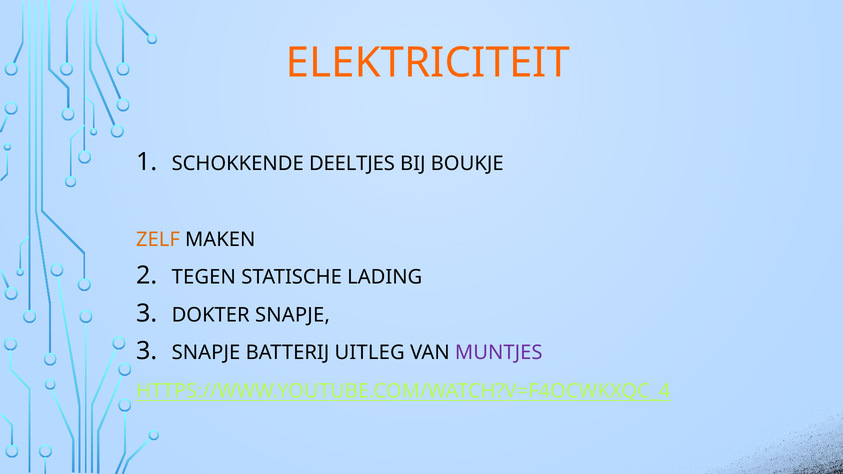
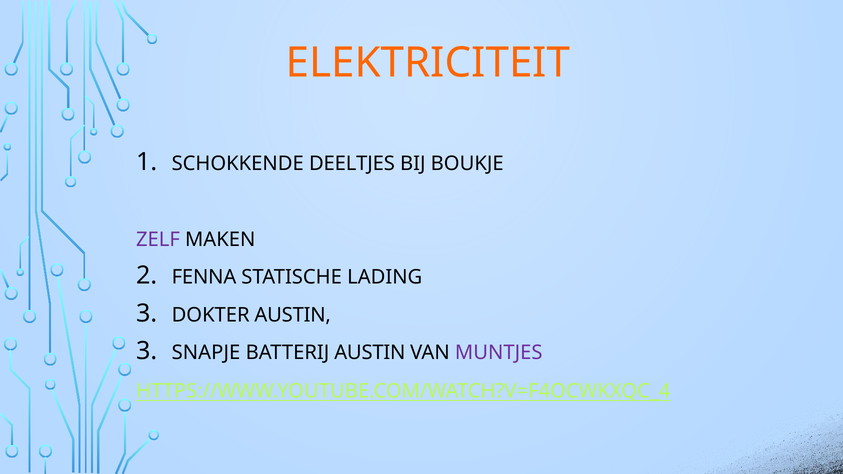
ZELF colour: orange -> purple
TEGEN: TEGEN -> FENNA
DOKTER SNAPJE: SNAPJE -> AUSTIN
BATTERIJ UITLEG: UITLEG -> AUSTIN
